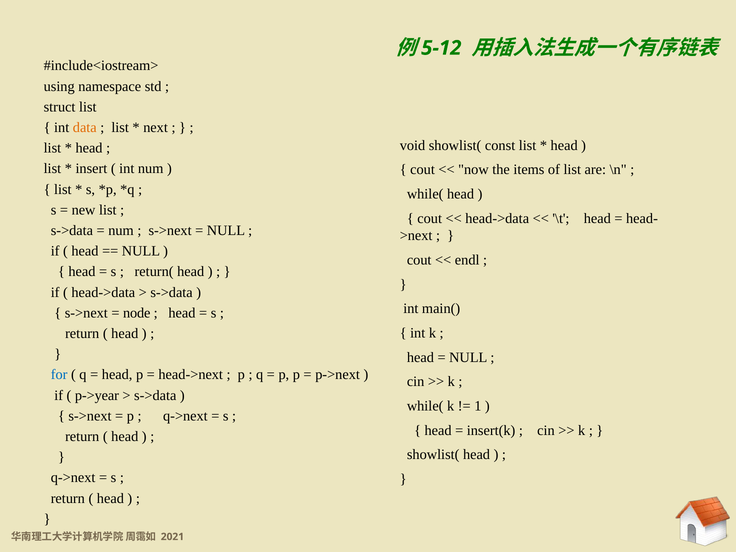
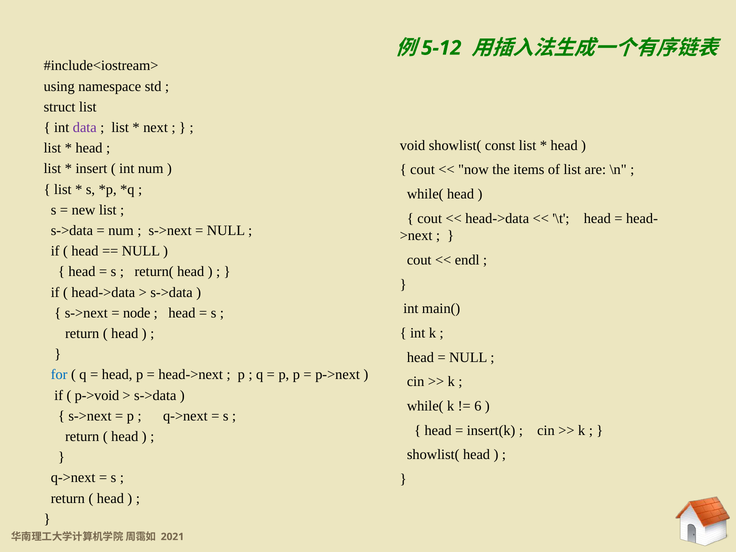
data colour: orange -> purple
p->year: p->year -> p->void
1: 1 -> 6
